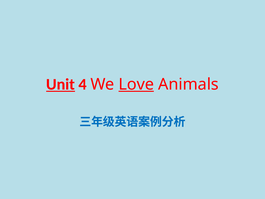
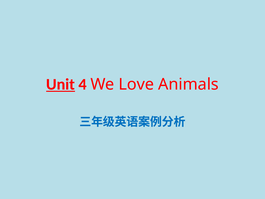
Love underline: present -> none
